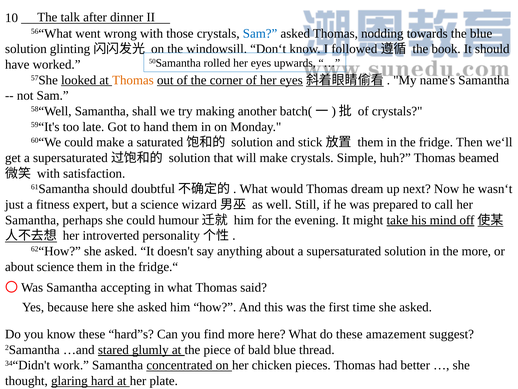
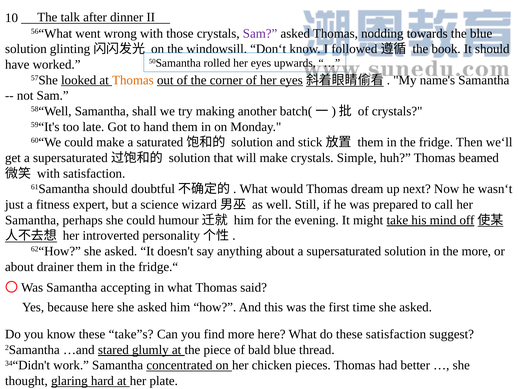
Sam at (260, 33) colour: blue -> purple
about science: science -> drainer
hard”s: hard”s -> take”s
these amazement: amazement -> satisfaction
